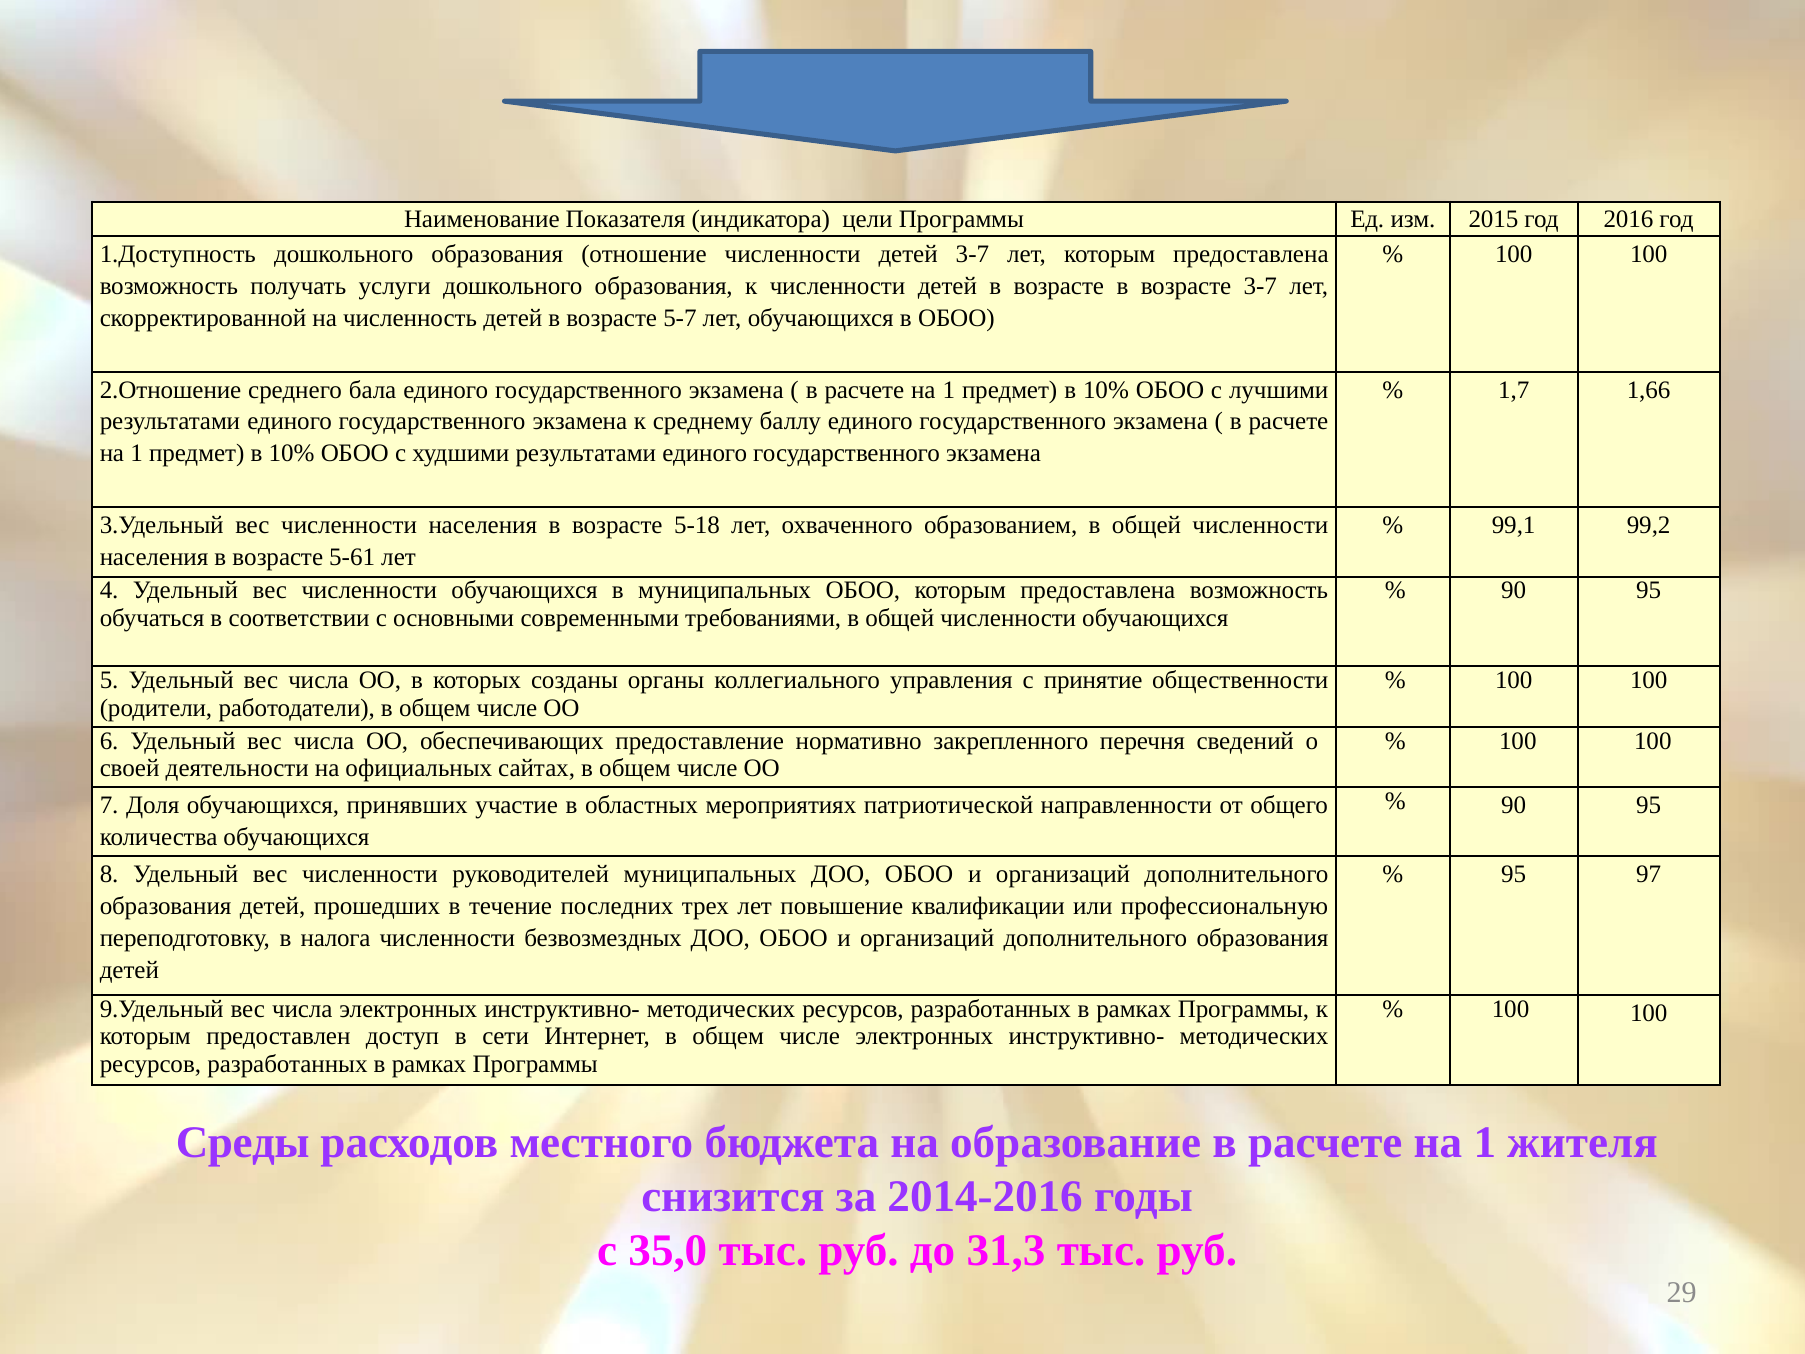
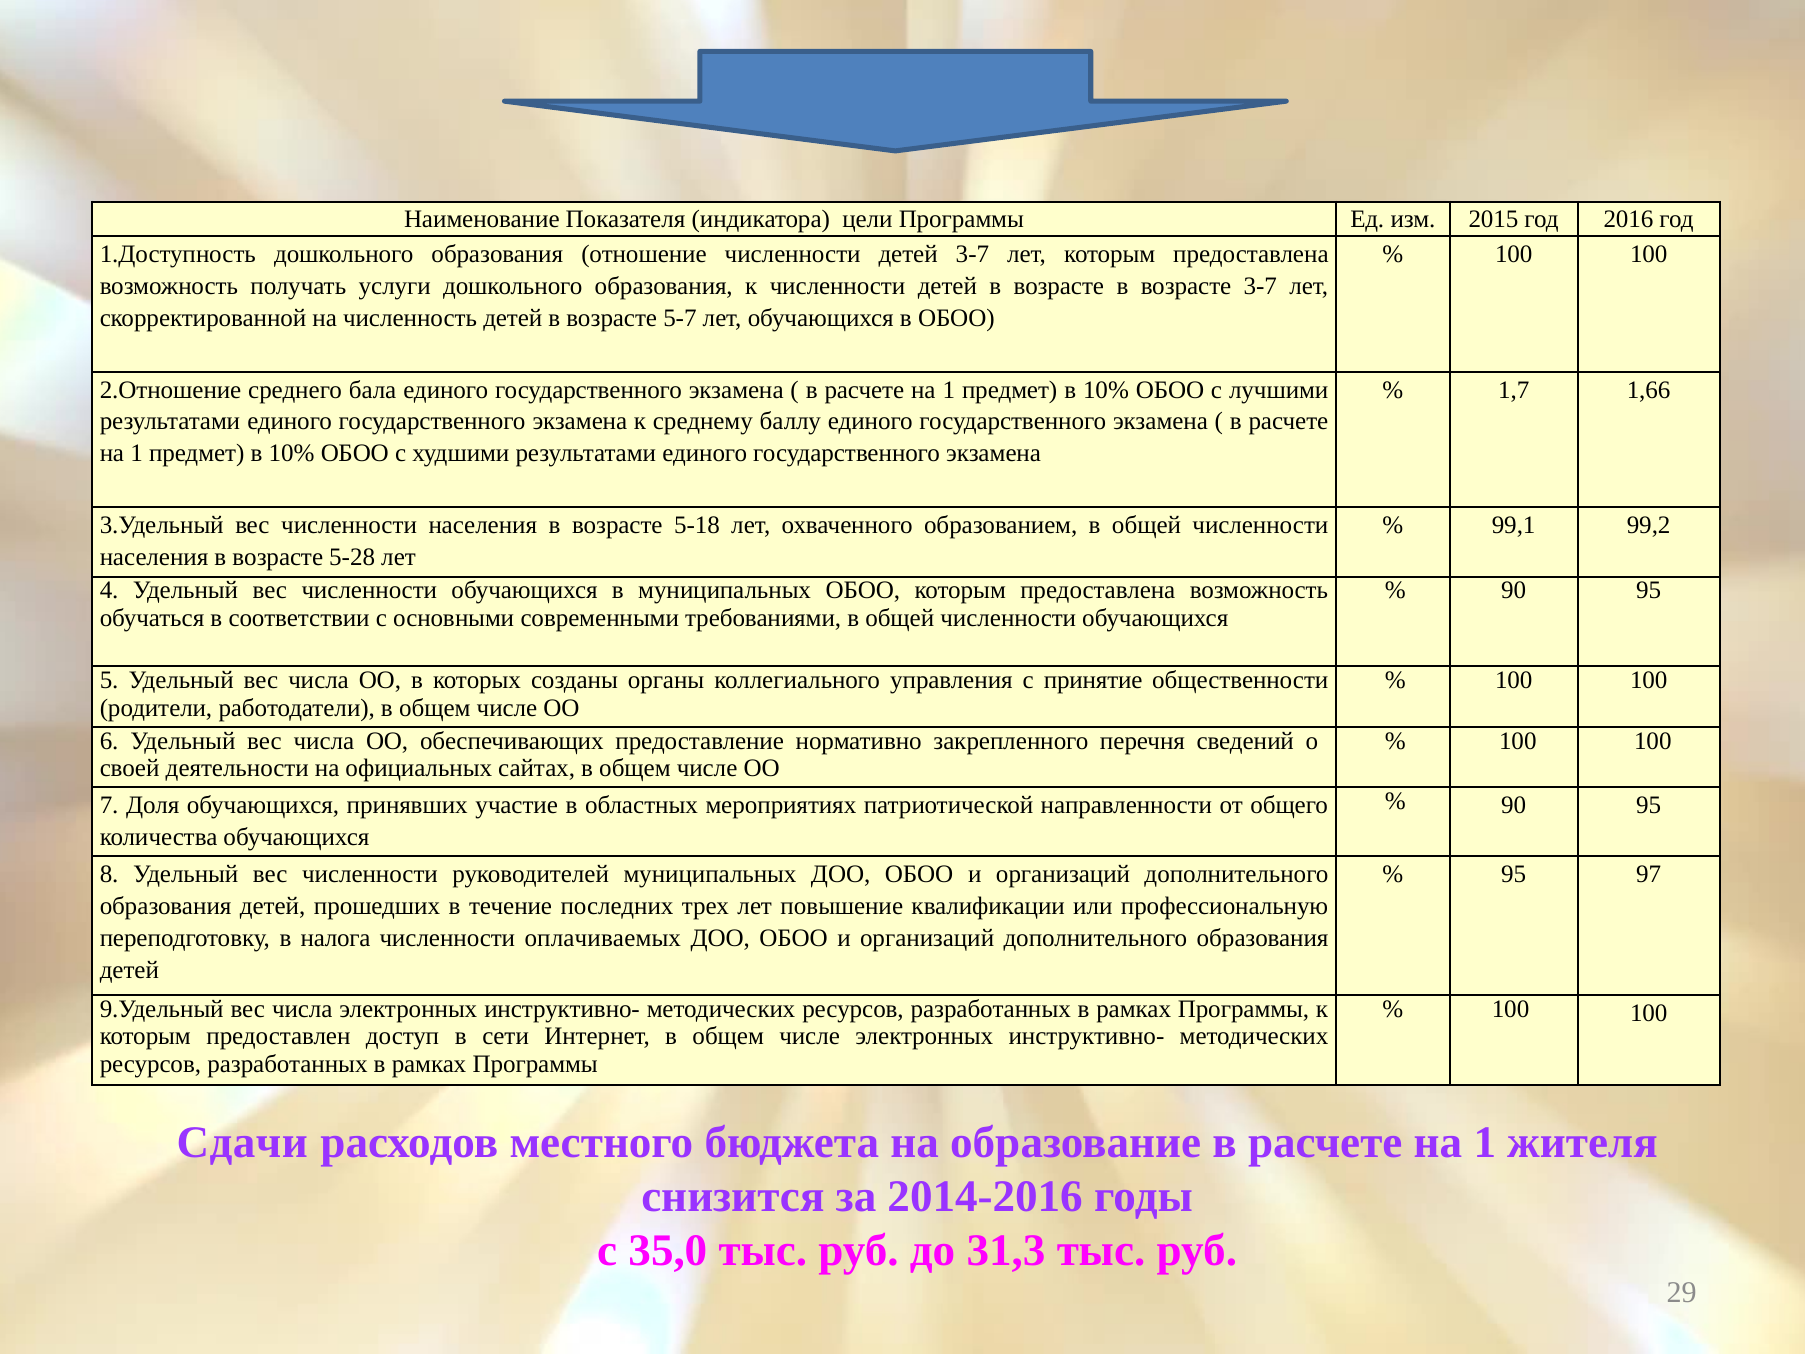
5-61: 5-61 -> 5-28
безвозмездных: безвозмездных -> оплачиваемых
Среды: Среды -> Сдачи
